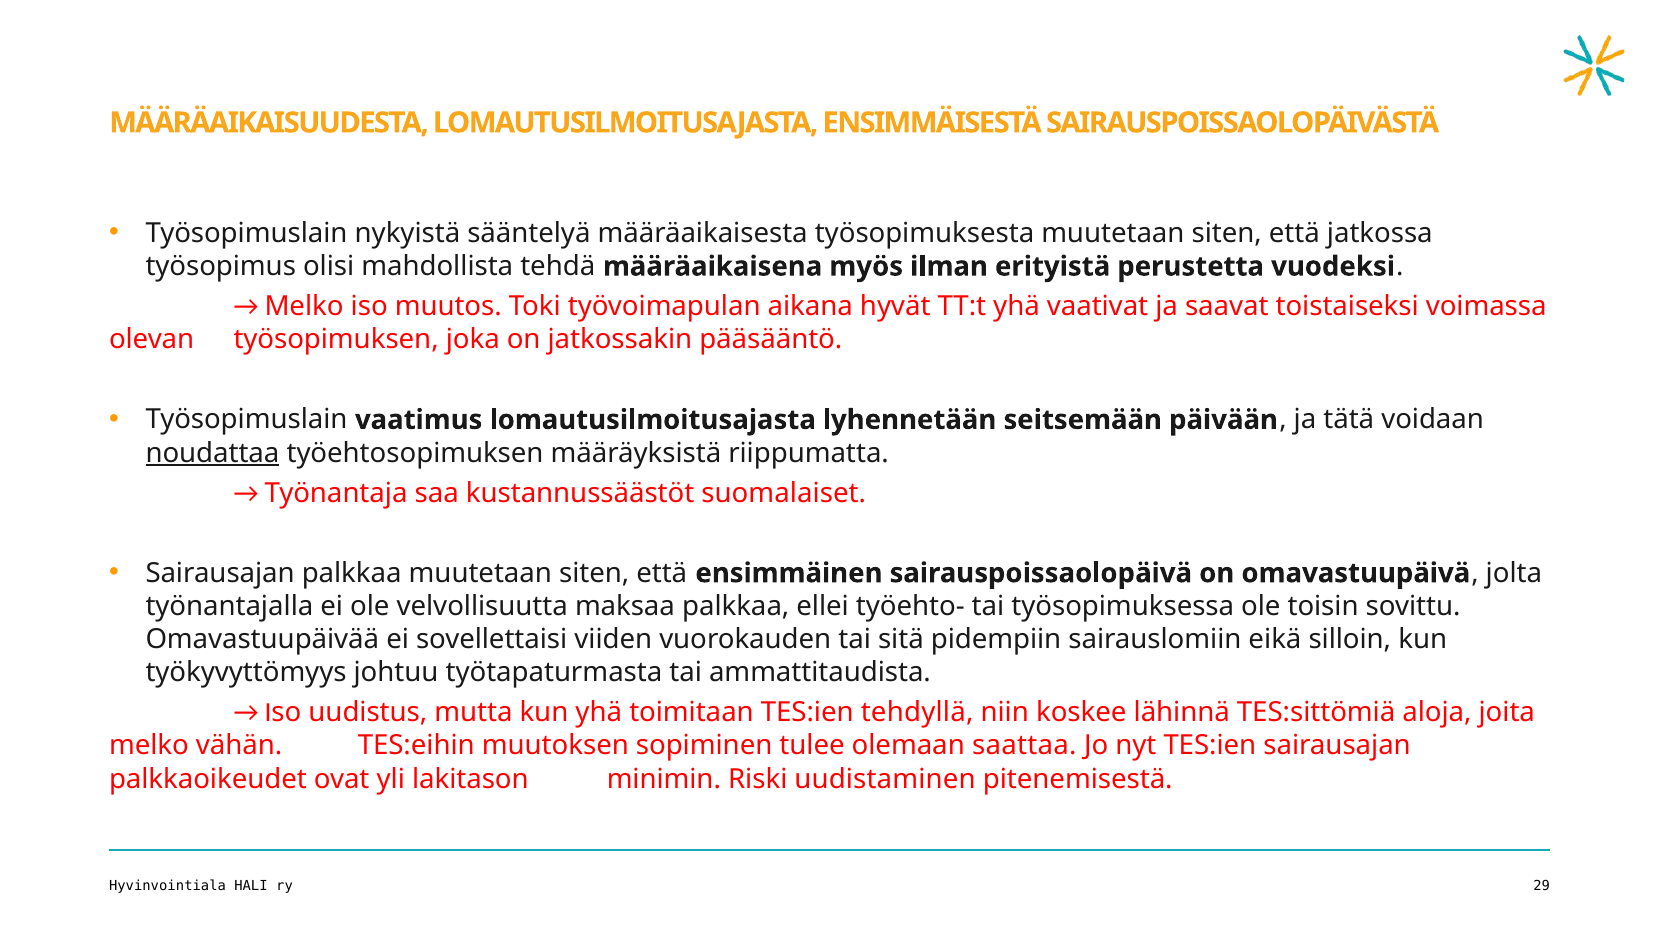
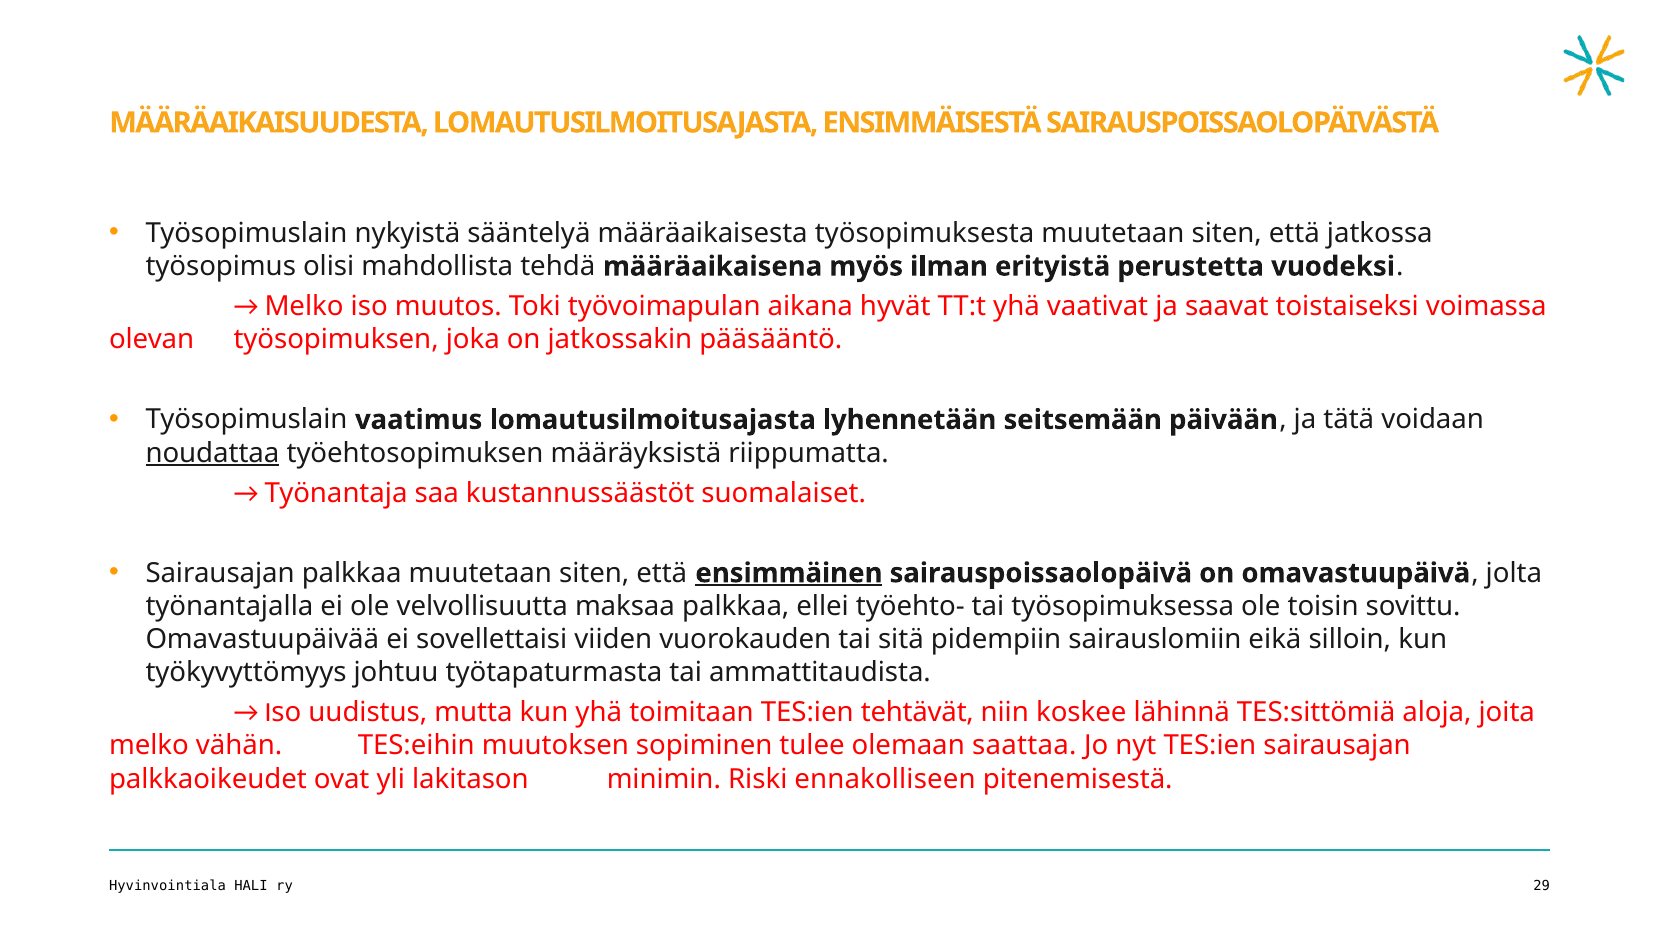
ensimmäinen underline: none -> present
tehdyllä: tehdyllä -> tehtävät
uudistaminen: uudistaminen -> ennakolliseen
